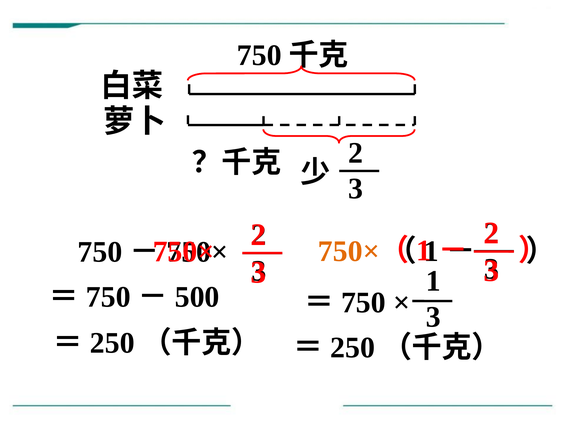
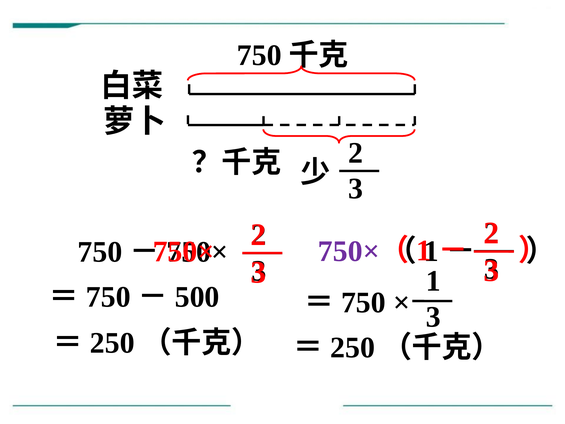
750× at (349, 251) colour: orange -> purple
